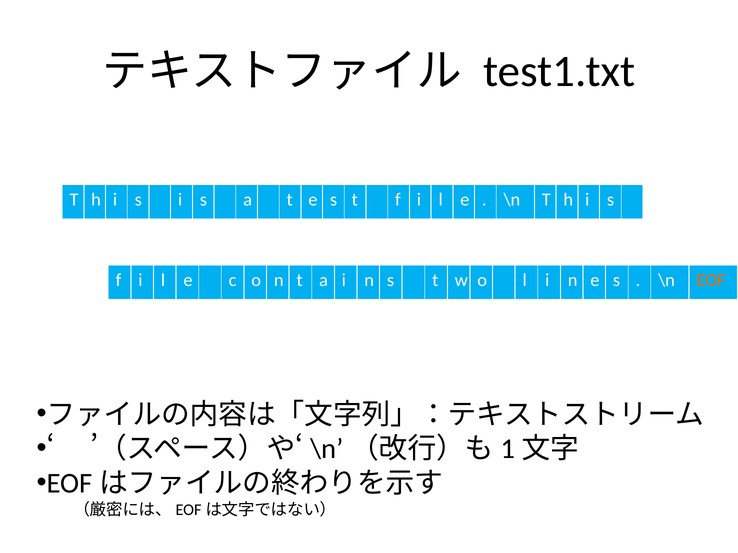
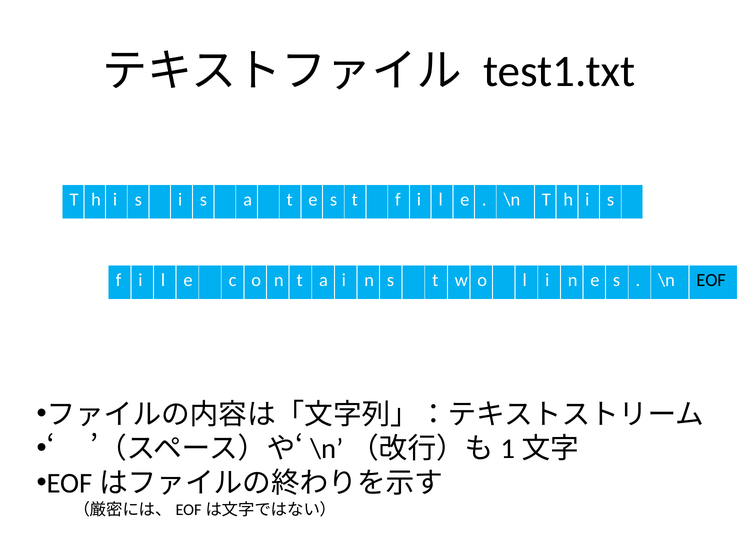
EOF colour: orange -> black
